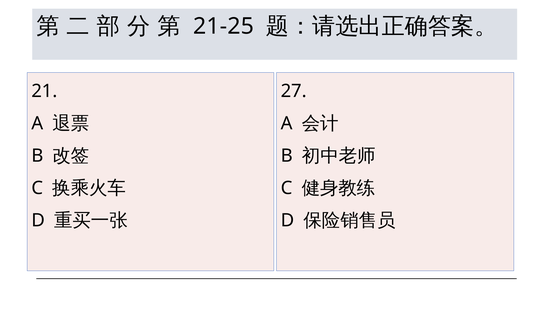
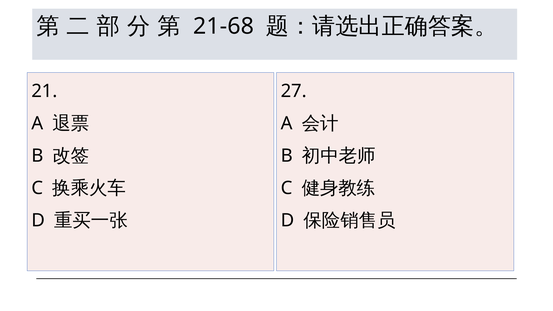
21-25: 21-25 -> 21-68
